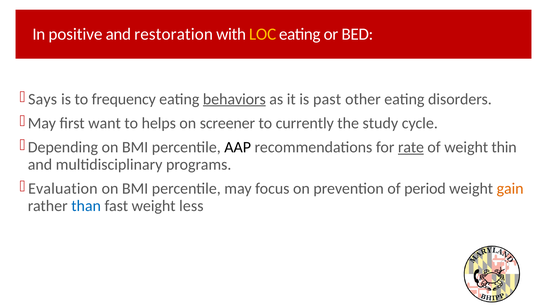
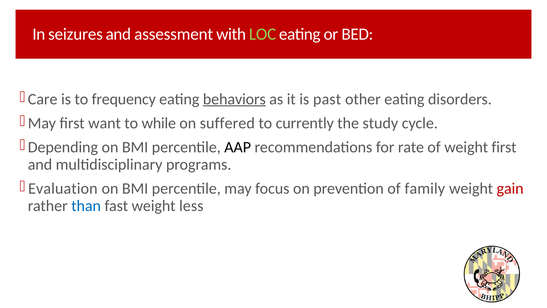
positive: positive -> seizures
restoration: restoration -> assessment
LOC colour: yellow -> light green
Says: Says -> Care
helps: helps -> while
screener: screener -> suffered
rate underline: present -> none
weight thin: thin -> first
period: period -> family
gain colour: orange -> red
